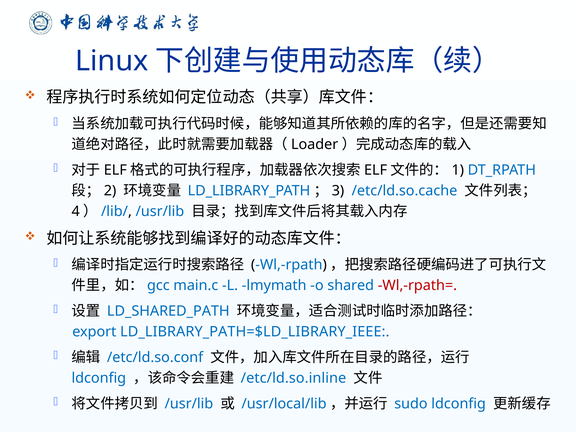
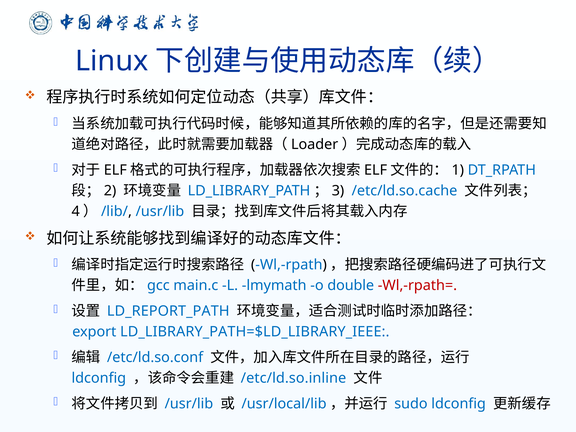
shared: shared -> double
LD_SHARED_PATH: LD_SHARED_PATH -> LD_REPORT_PATH
